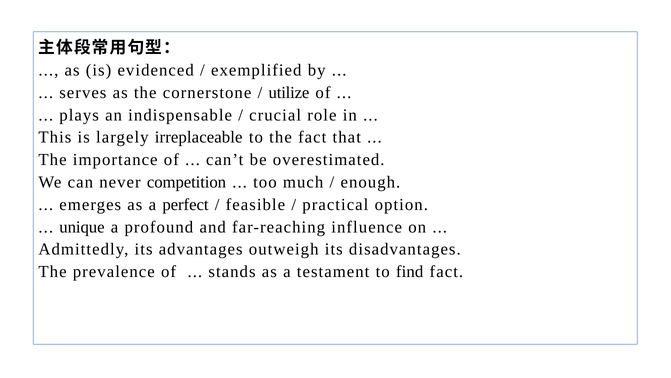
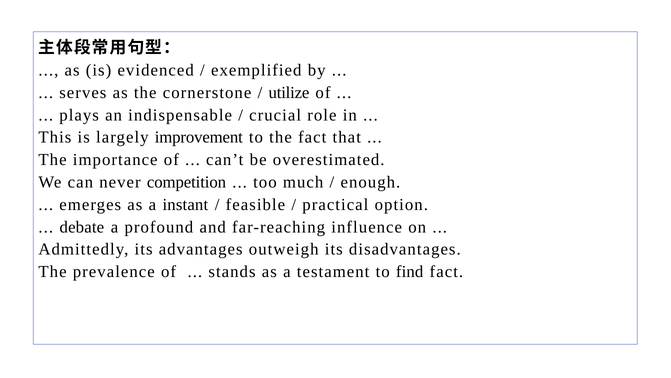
irreplaceable: irreplaceable -> improvement
perfect: perfect -> instant
unique: unique -> debate
